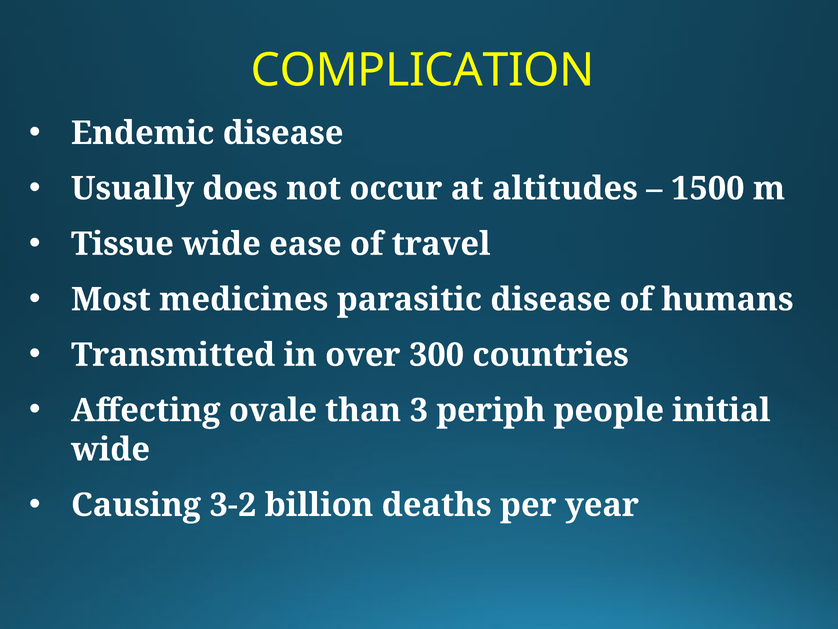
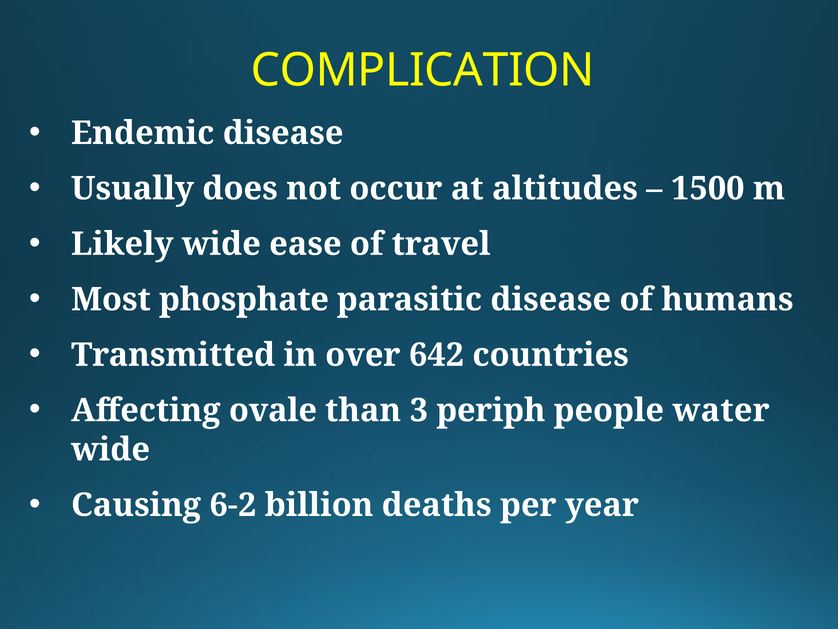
Tissue: Tissue -> Likely
medicines: medicines -> phosphate
300: 300 -> 642
initial: initial -> water
3-2: 3-2 -> 6-2
